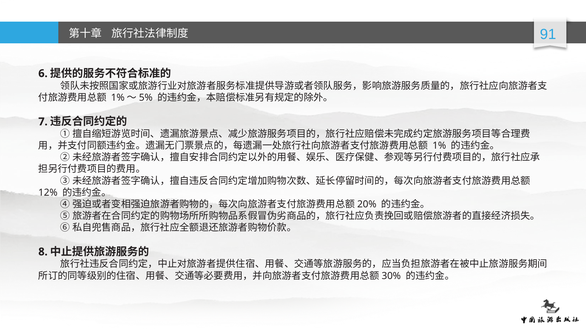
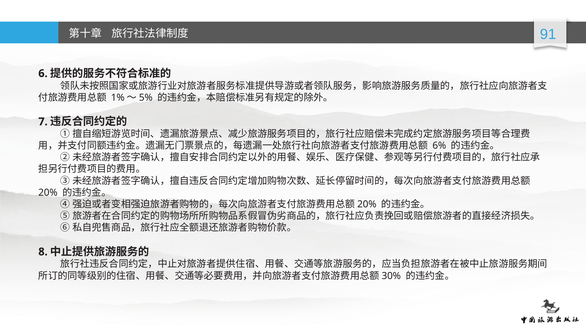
1%: 1% -> 6%
12%: 12% -> 20%
